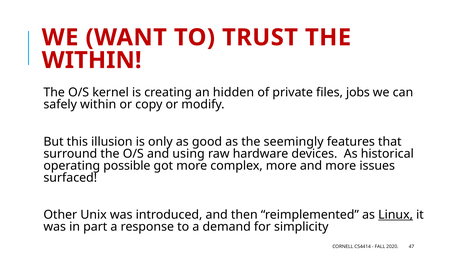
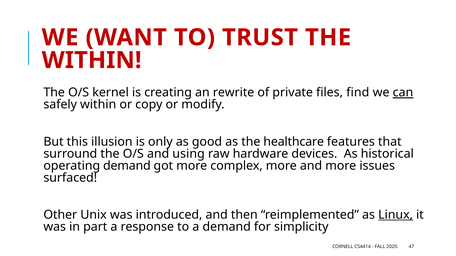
hidden: hidden -> rewrite
jobs: jobs -> find
can underline: none -> present
seemingly: seemingly -> healthcare
operating possible: possible -> demand
